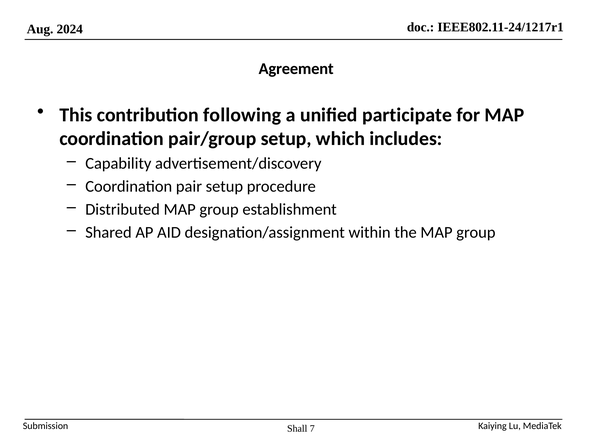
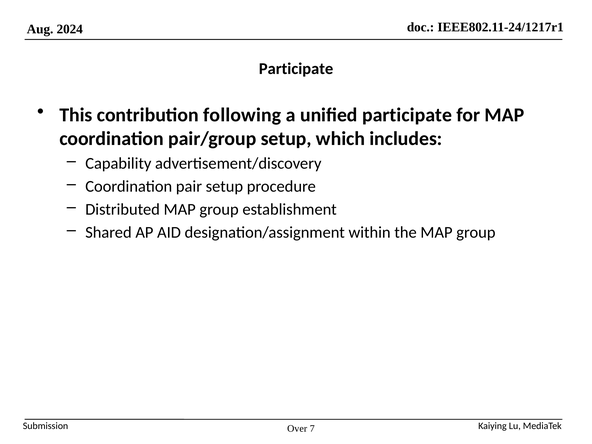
Agreement at (296, 69): Agreement -> Participate
Shall: Shall -> Over
